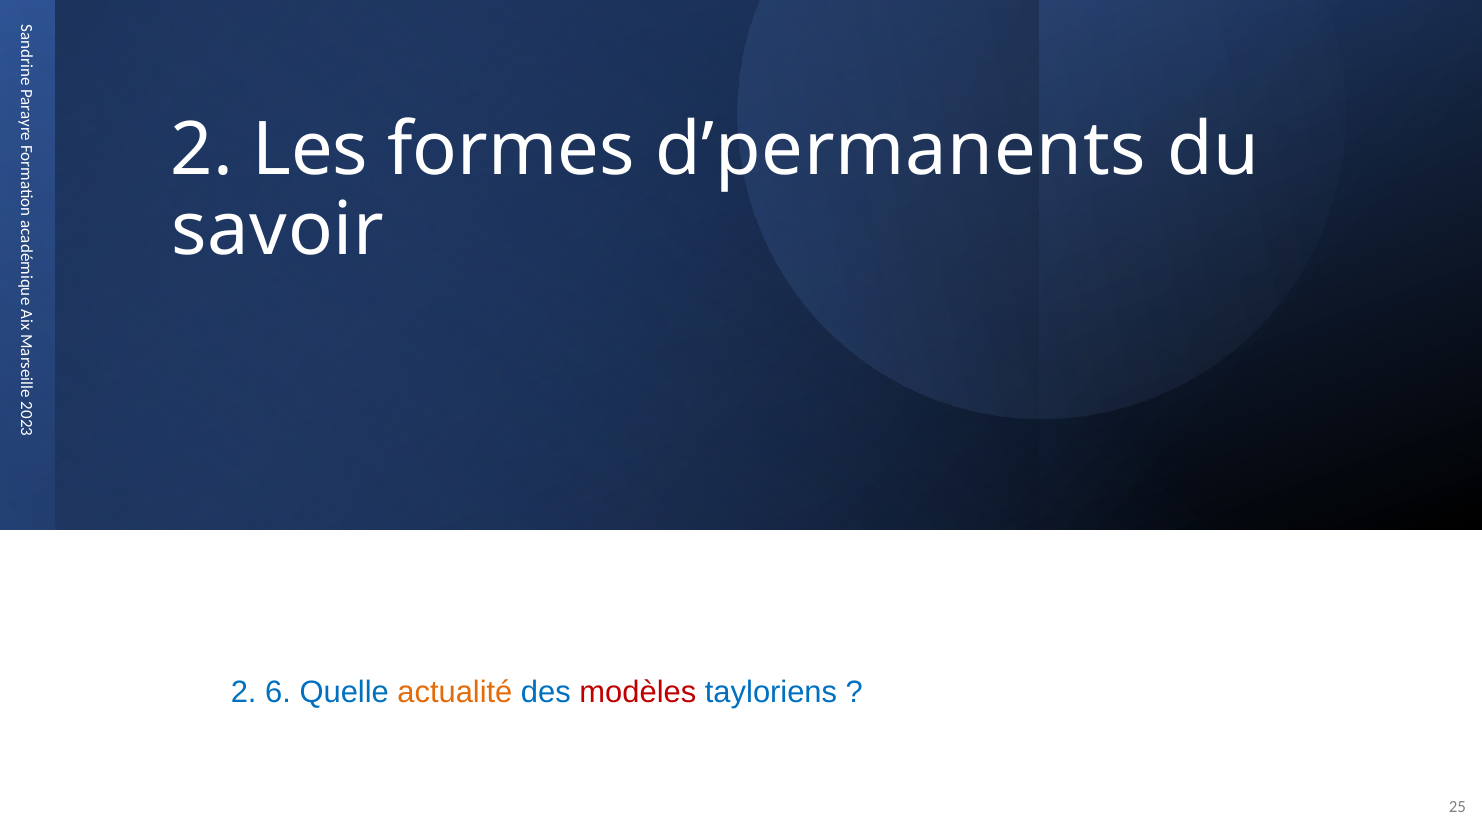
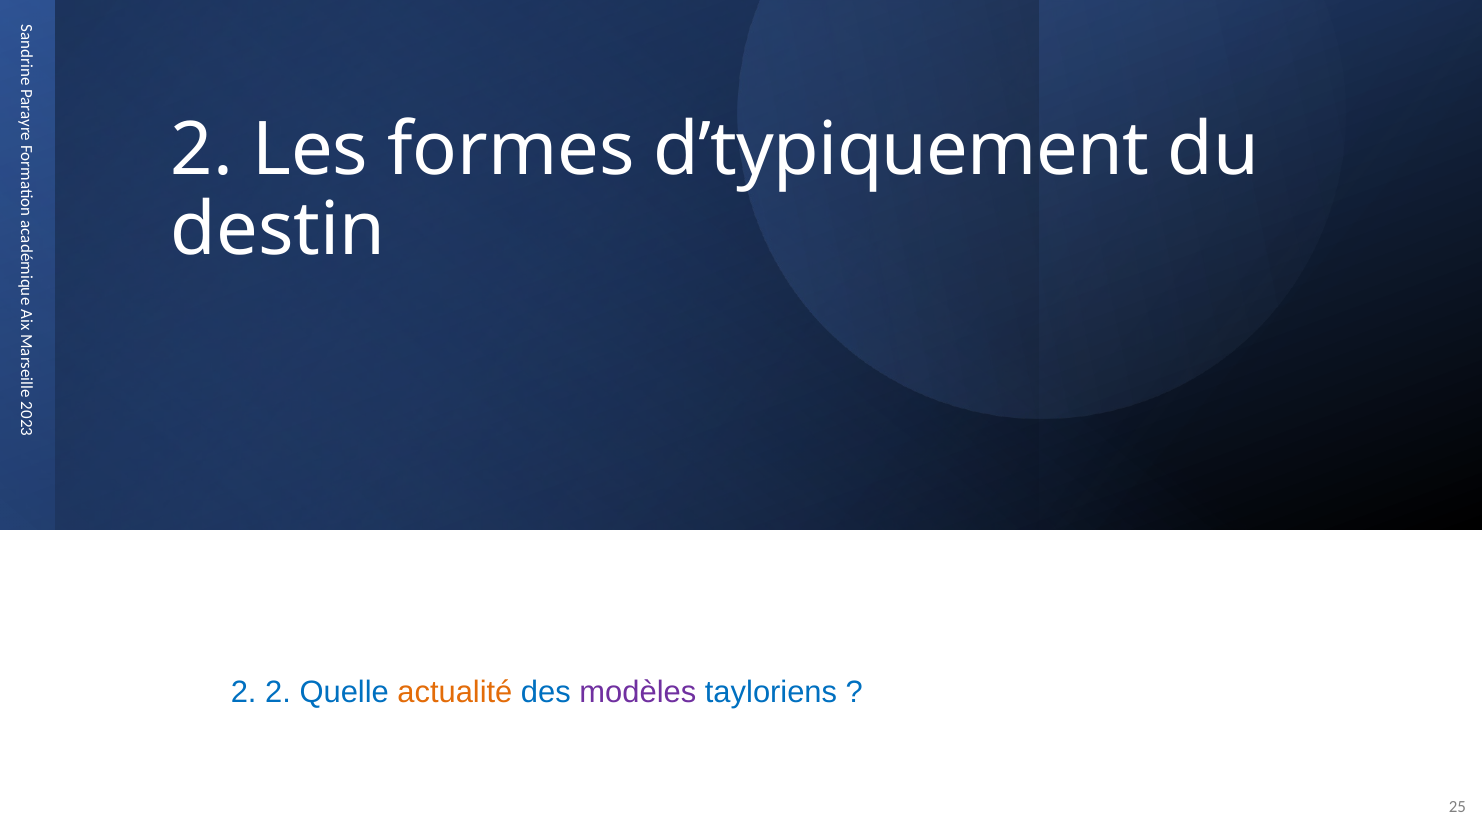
d’permanents: d’permanents -> d’typiquement
savoir: savoir -> destin
2 6: 6 -> 2
modèles colour: red -> purple
